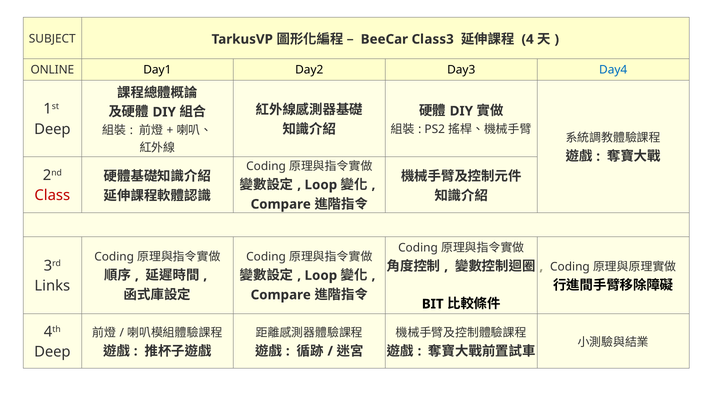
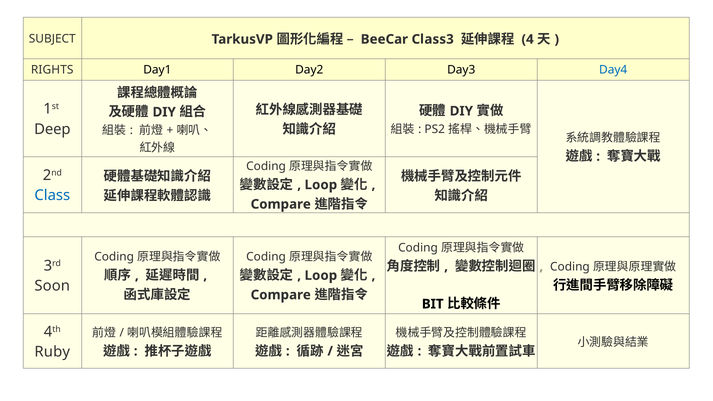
ONLINE: ONLINE -> RIGHTS
Class colour: red -> blue
Links: Links -> Soon
Deep at (52, 352): Deep -> Ruby
